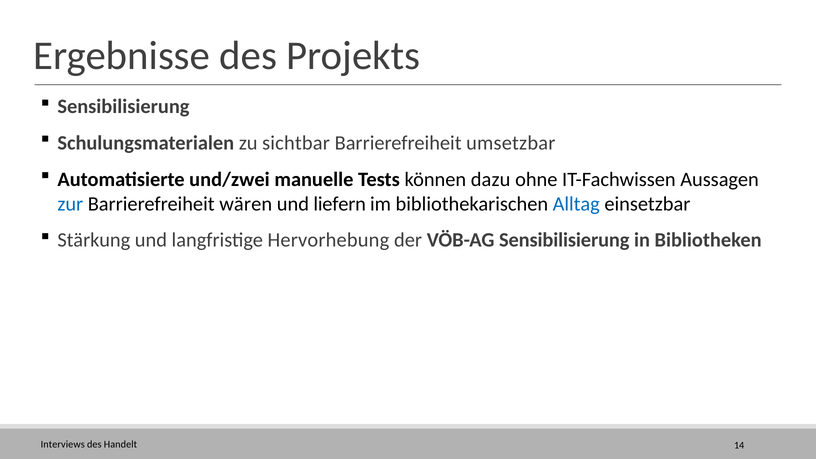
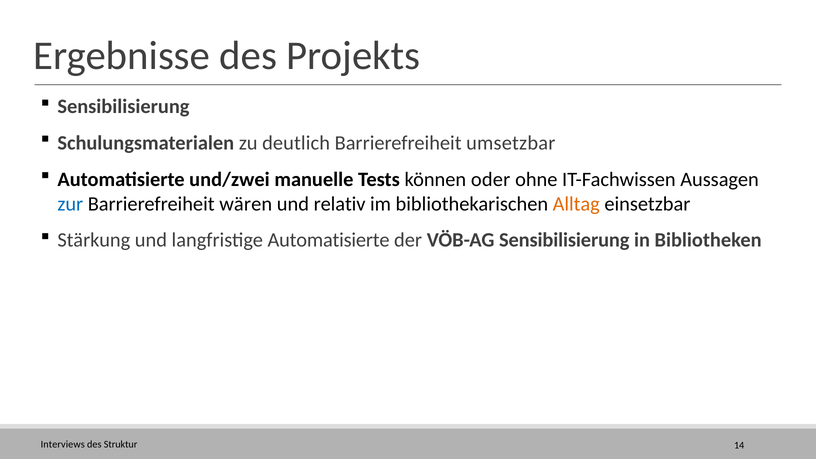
sichtbar: sichtbar -> deutlich
dazu: dazu -> oder
liefern: liefern -> relativ
Alltag colour: blue -> orange
langfristige Hervorhebung: Hervorhebung -> Automatisierte
Handelt: Handelt -> Struktur
